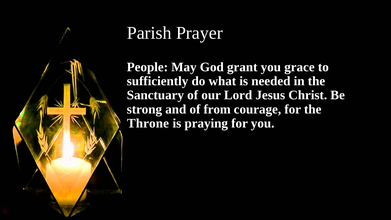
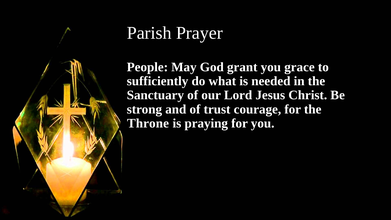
from: from -> trust
